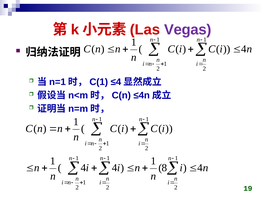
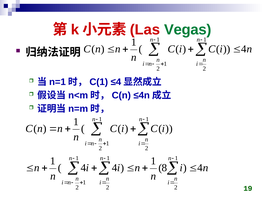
Vegas colour: purple -> green
